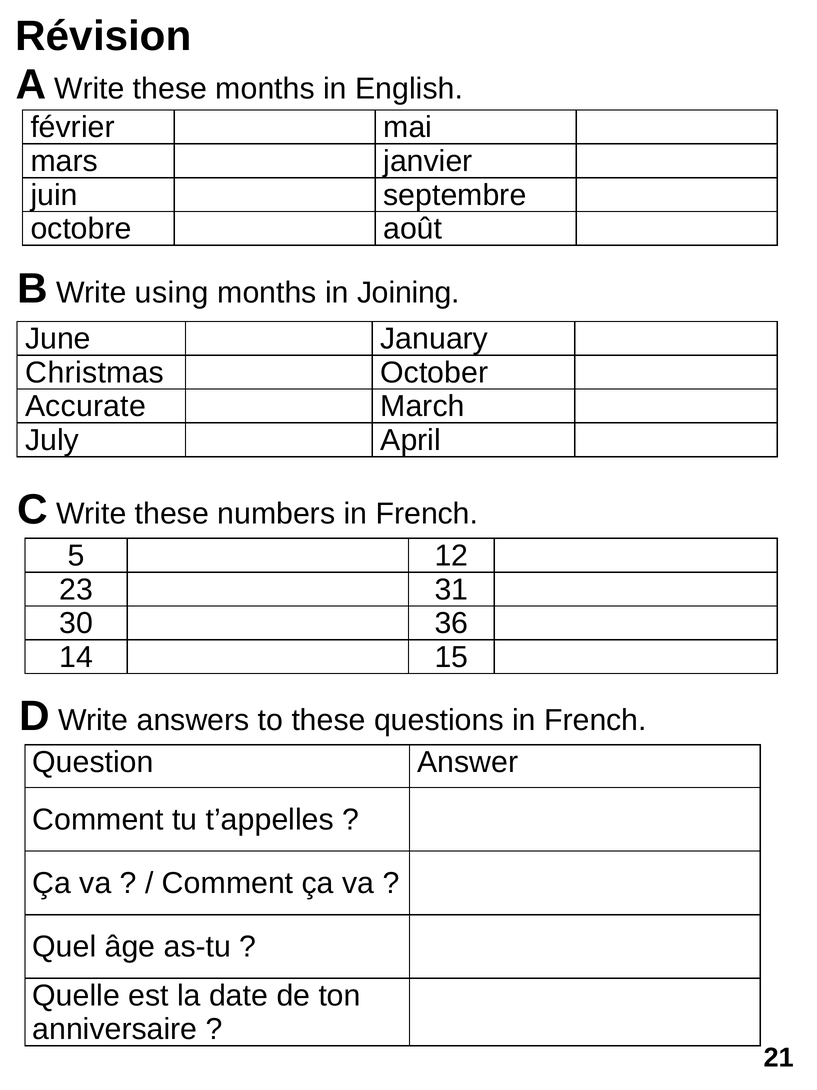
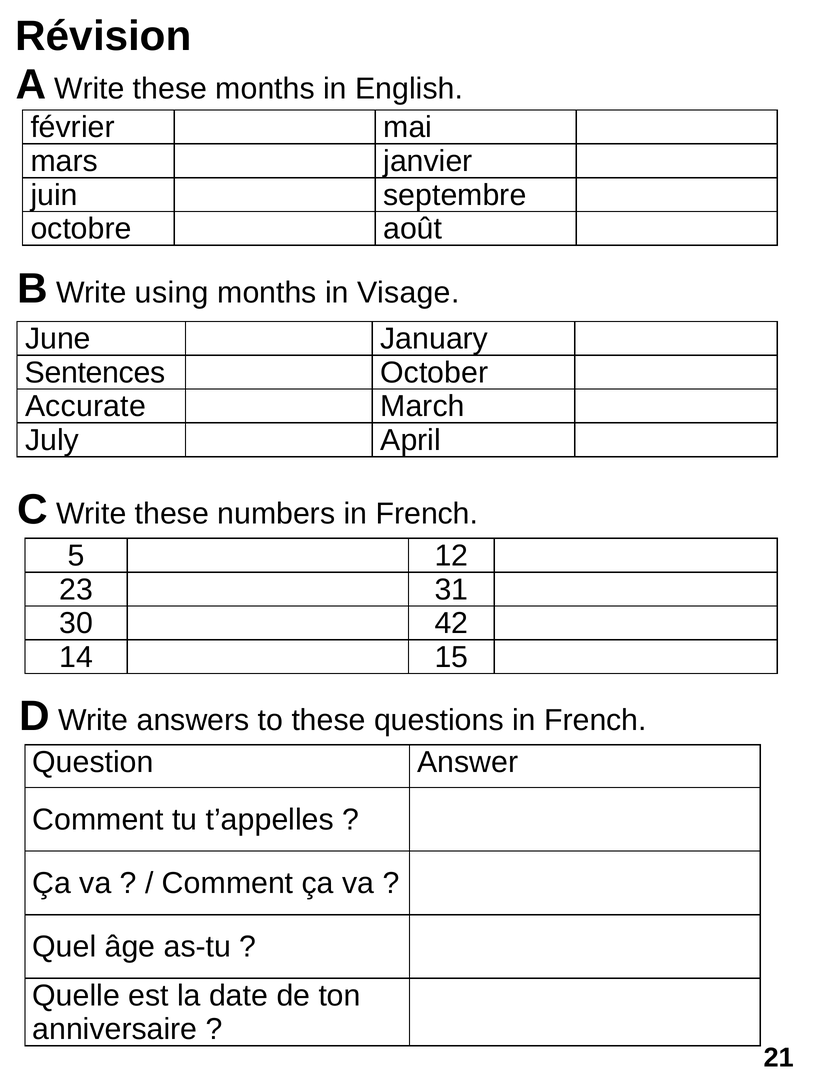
Joining: Joining -> Visage
Christmas: Christmas -> Sentences
36: 36 -> 42
